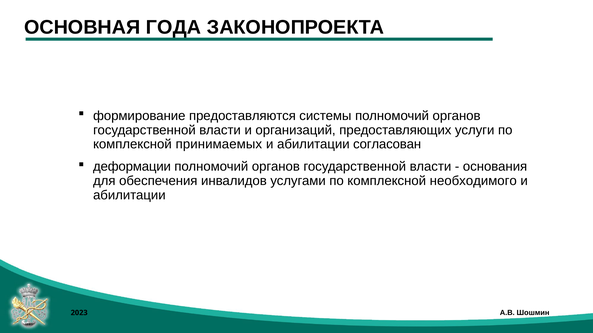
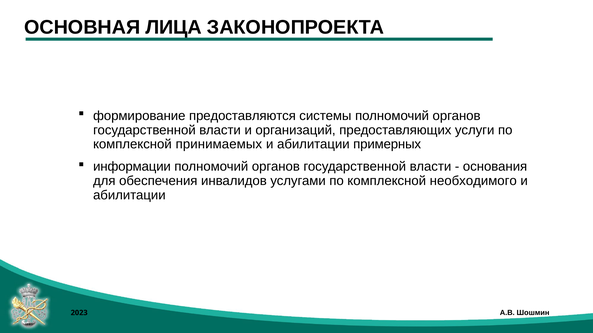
ГОДА: ГОДА -> ЛИЦА
согласован: согласован -> примерных
деформации: деформации -> информации
